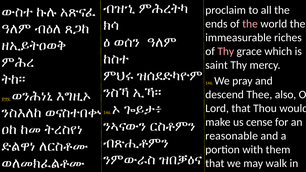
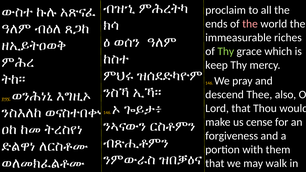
Thy at (226, 51) colour: pink -> light green
saint: saint -> keep
reasonable: reasonable -> forgiveness
